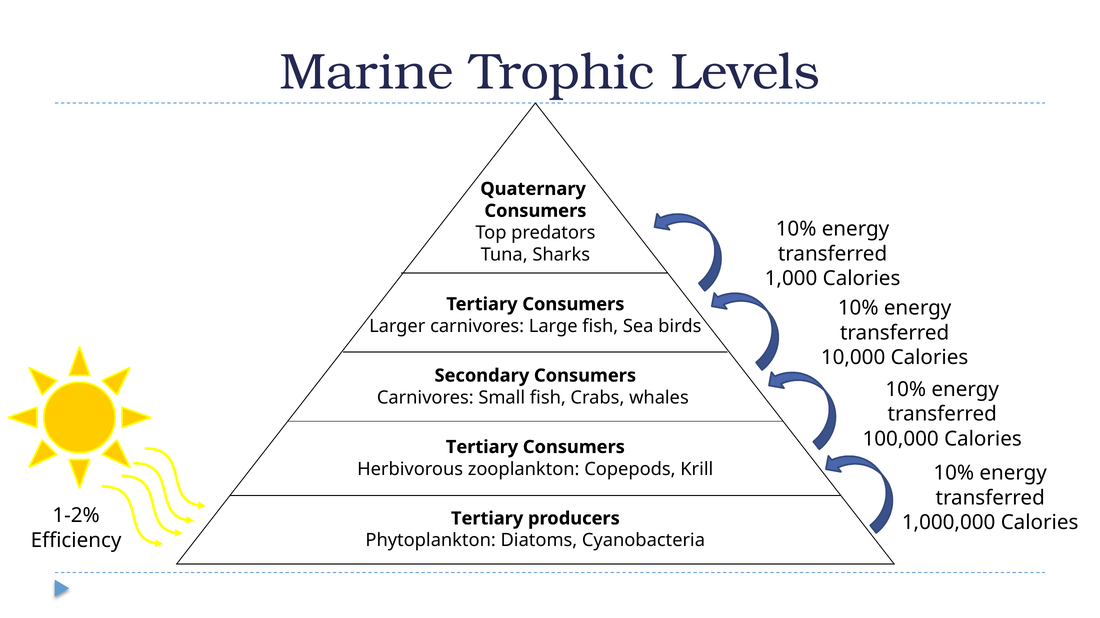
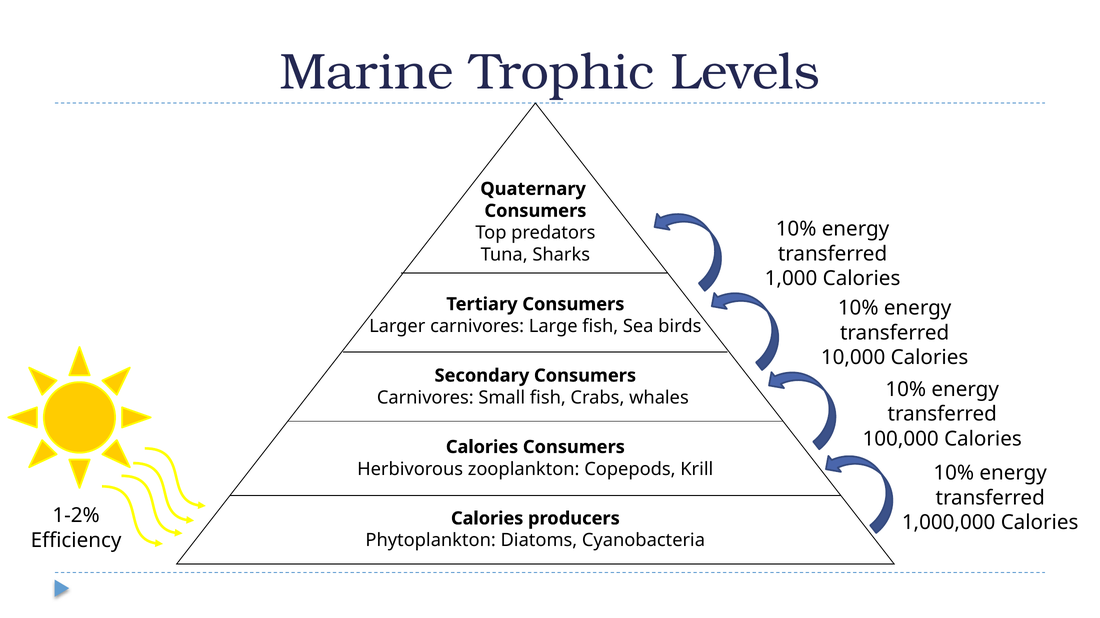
Tertiary at (482, 448): Tertiary -> Calories
Tertiary at (487, 519): Tertiary -> Calories
